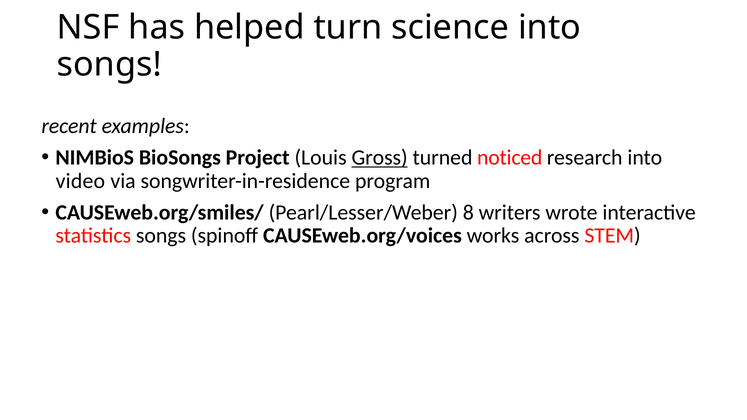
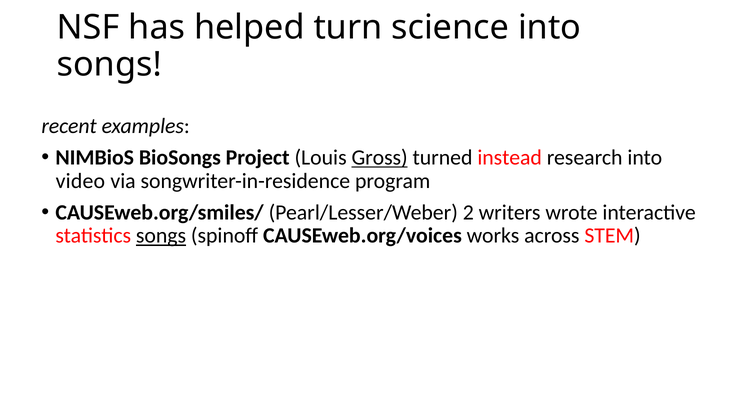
noticed: noticed -> instead
8: 8 -> 2
songs at (161, 236) underline: none -> present
